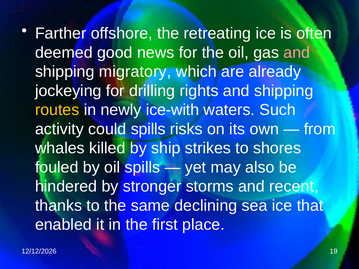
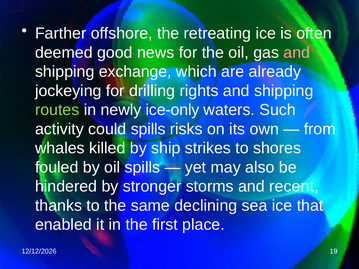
migratory: migratory -> exchange
routes colour: yellow -> light green
ice-with: ice-with -> ice-only
